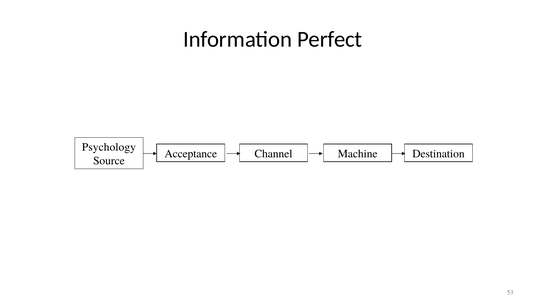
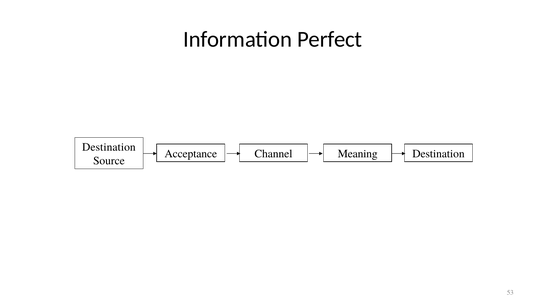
Psychology at (109, 147): Psychology -> Destination
Machine: Machine -> Meaning
